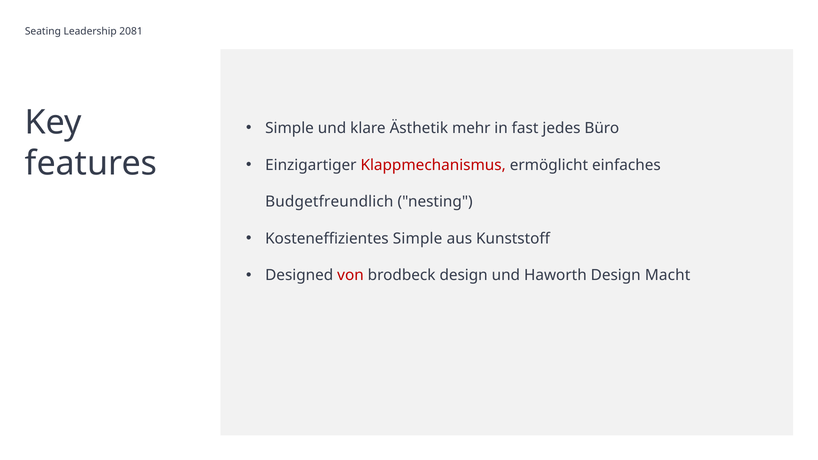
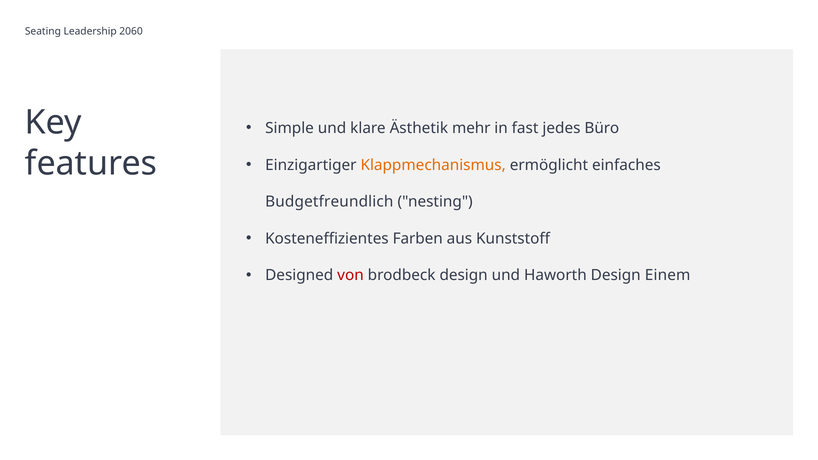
2081: 2081 -> 2060
Klappmechanismus colour: red -> orange
Kosteneffizientes Simple: Simple -> Farben
Macht: Macht -> Einem
